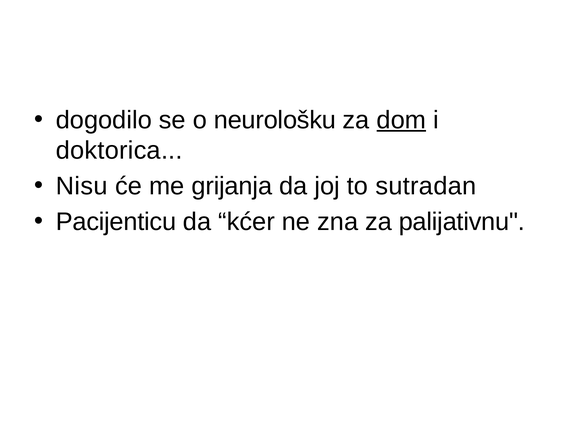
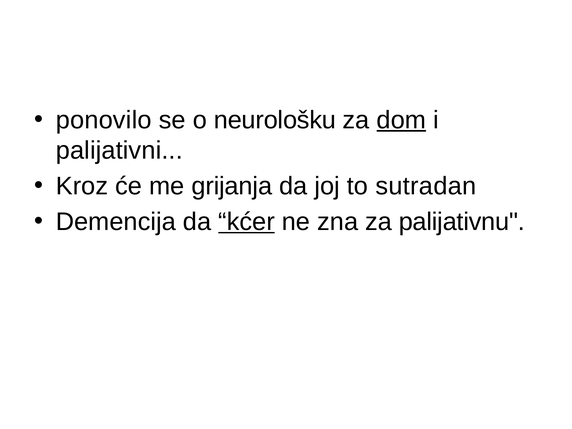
dogodilo: dogodilo -> ponovilo
doktorica: doktorica -> palijativni
Nisu: Nisu -> Kroz
Pacijenticu: Pacijenticu -> Demencija
kćer underline: none -> present
